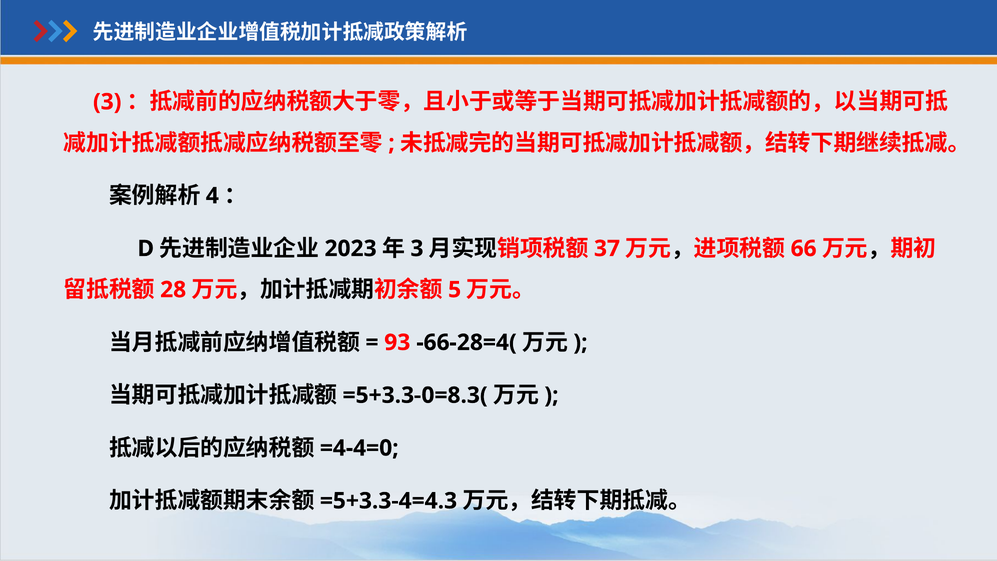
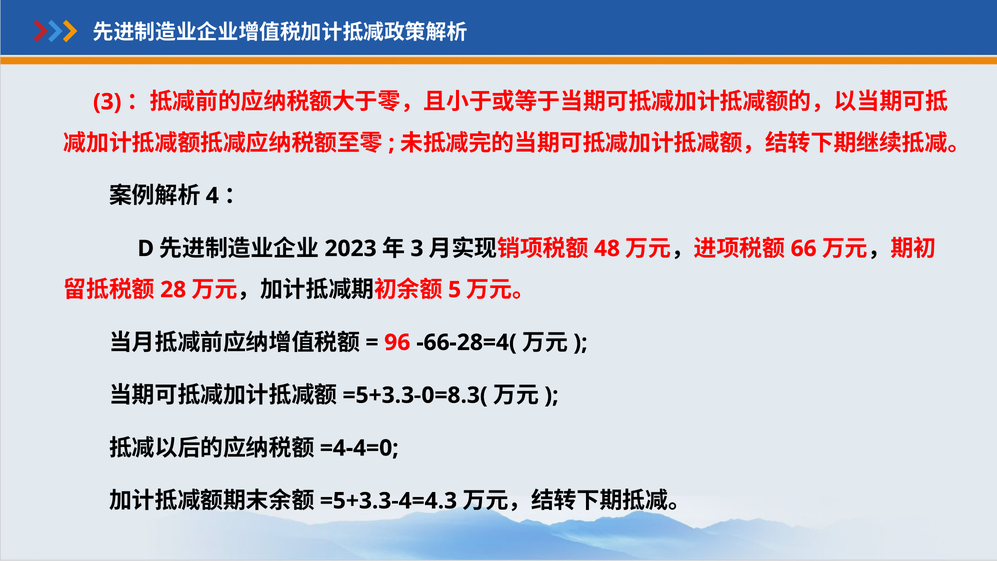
37: 37 -> 48
93: 93 -> 96
